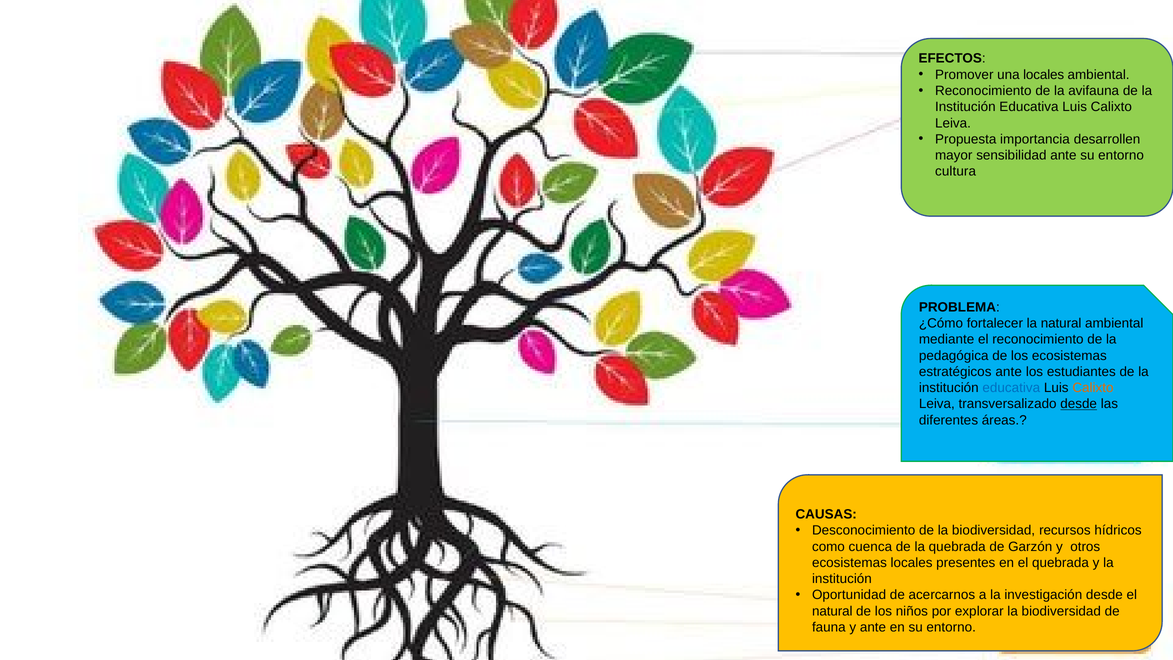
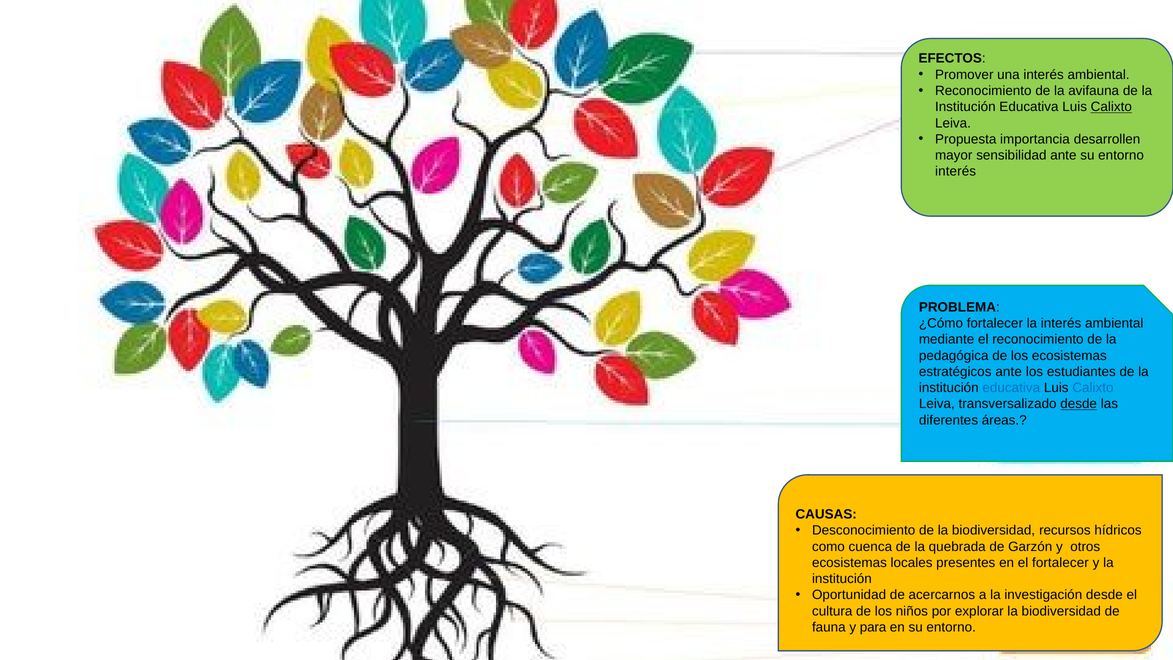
una locales: locales -> interés
Calixto at (1111, 107) underline: none -> present
cultura at (956, 172): cultura -> interés
la natural: natural -> interés
Calixto at (1093, 388) colour: orange -> blue
el quebrada: quebrada -> fortalecer
natural at (832, 611): natural -> cultura
y ante: ante -> para
